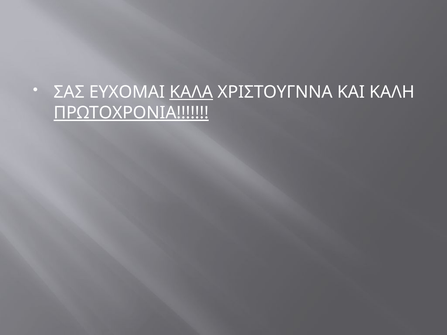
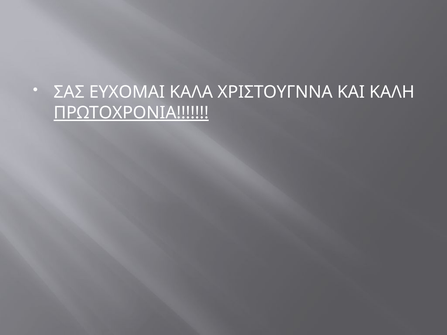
ΚΑΛΑ underline: present -> none
